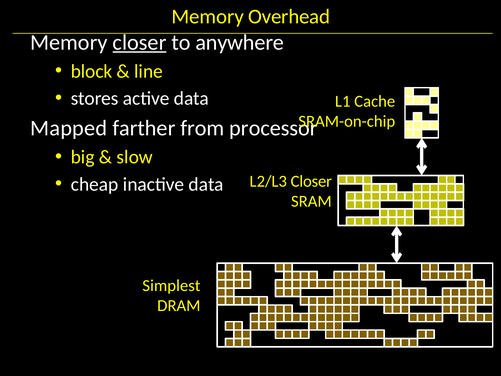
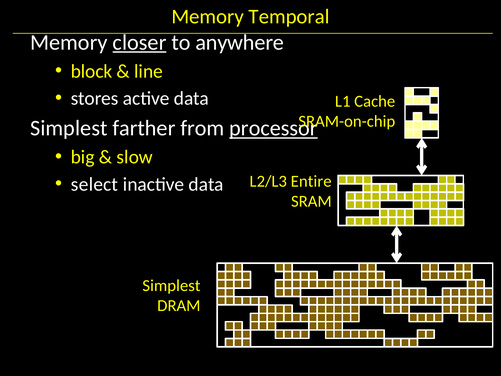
Overhead: Overhead -> Temporal
Mapped at (69, 128): Mapped -> Simplest
processor underline: none -> present
cheap: cheap -> select
L2/L3 Closer: Closer -> Entire
